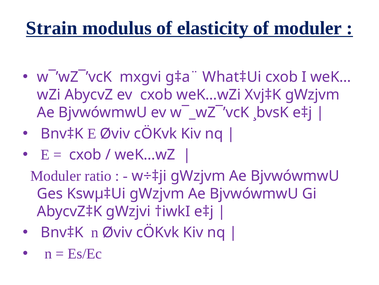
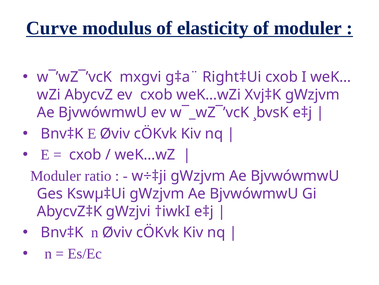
Strain: Strain -> Curve
What‡Ui: What‡Ui -> Right‡Ui
